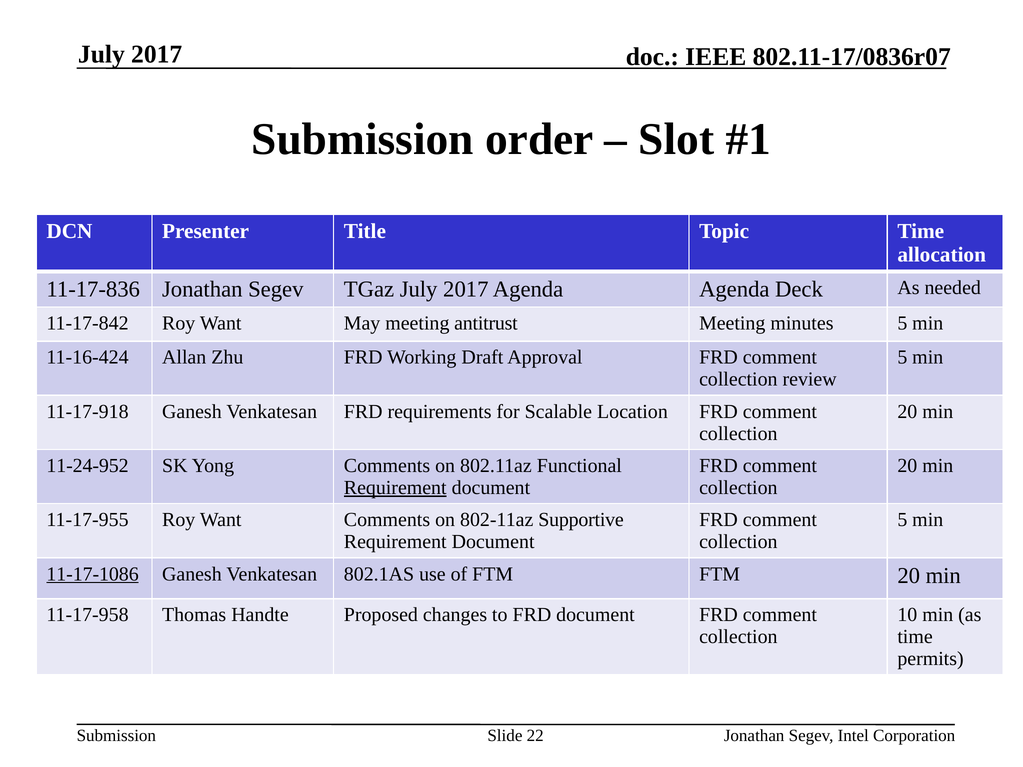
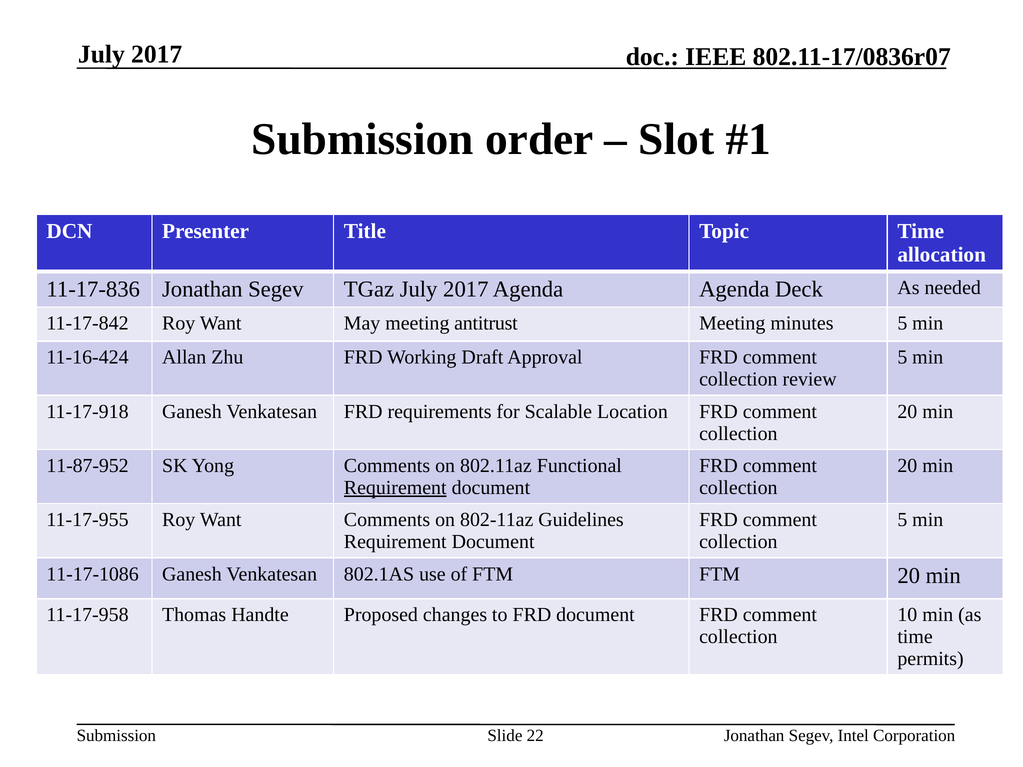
11-24-952: 11-24-952 -> 11-87-952
Supportive: Supportive -> Guidelines
11-17-1086 underline: present -> none
